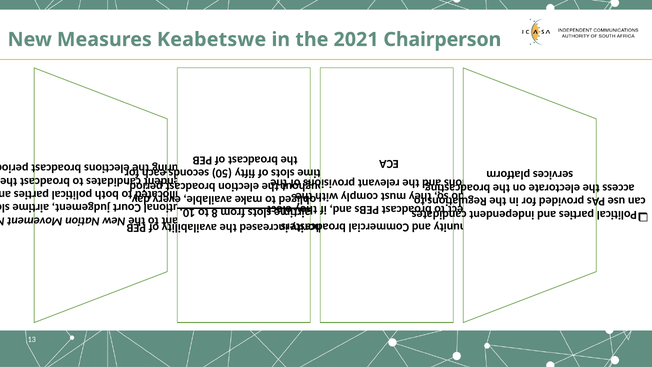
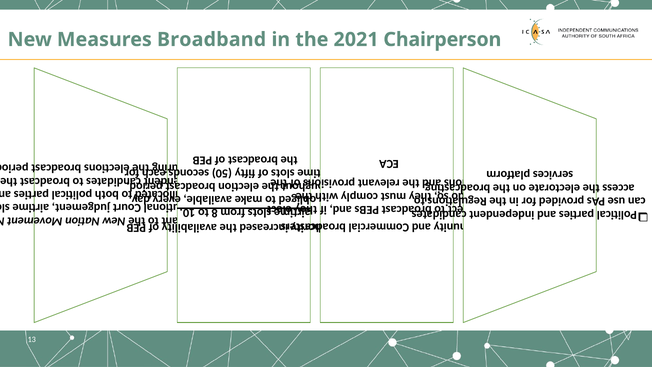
Keabetswe: Keabetswe -> Broadband
